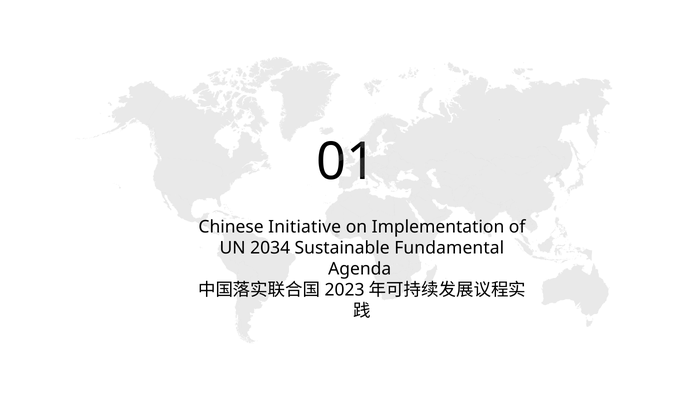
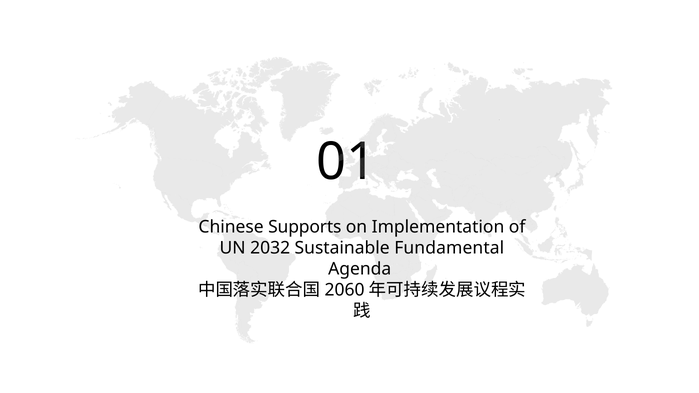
Initiative: Initiative -> Supports
2034: 2034 -> 2032
2023: 2023 -> 2060
